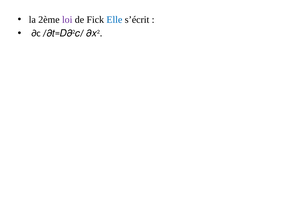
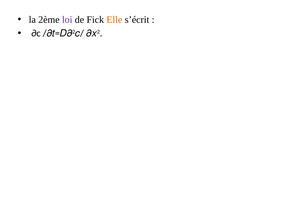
Elle colour: blue -> orange
